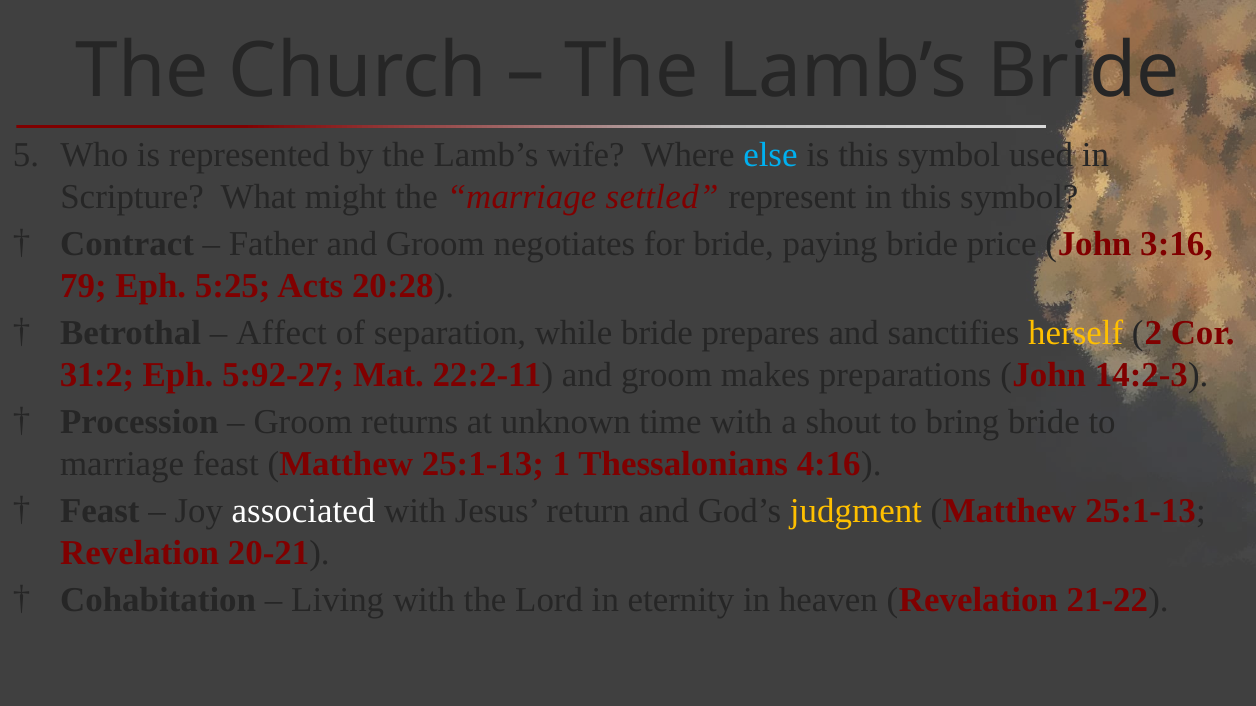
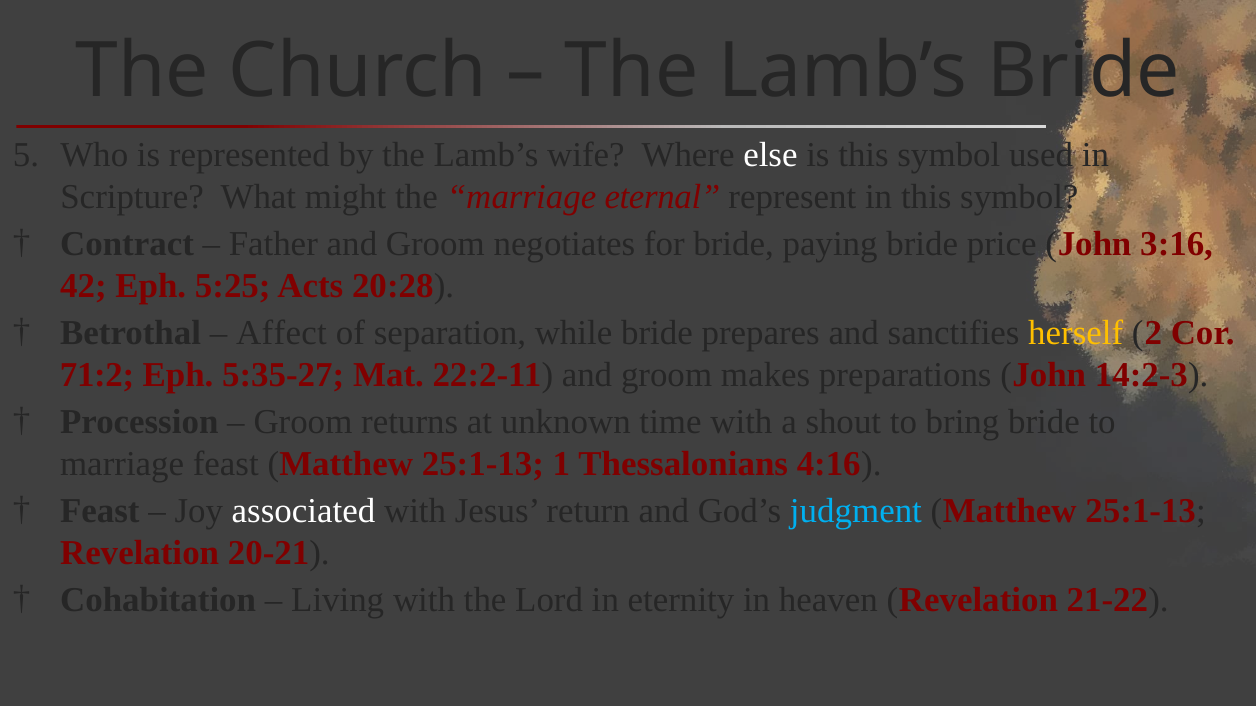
else colour: light blue -> white
settled: settled -> eternal
79: 79 -> 42
31:2: 31:2 -> 71:2
5:92-27: 5:92-27 -> 5:35-27
judgment colour: yellow -> light blue
